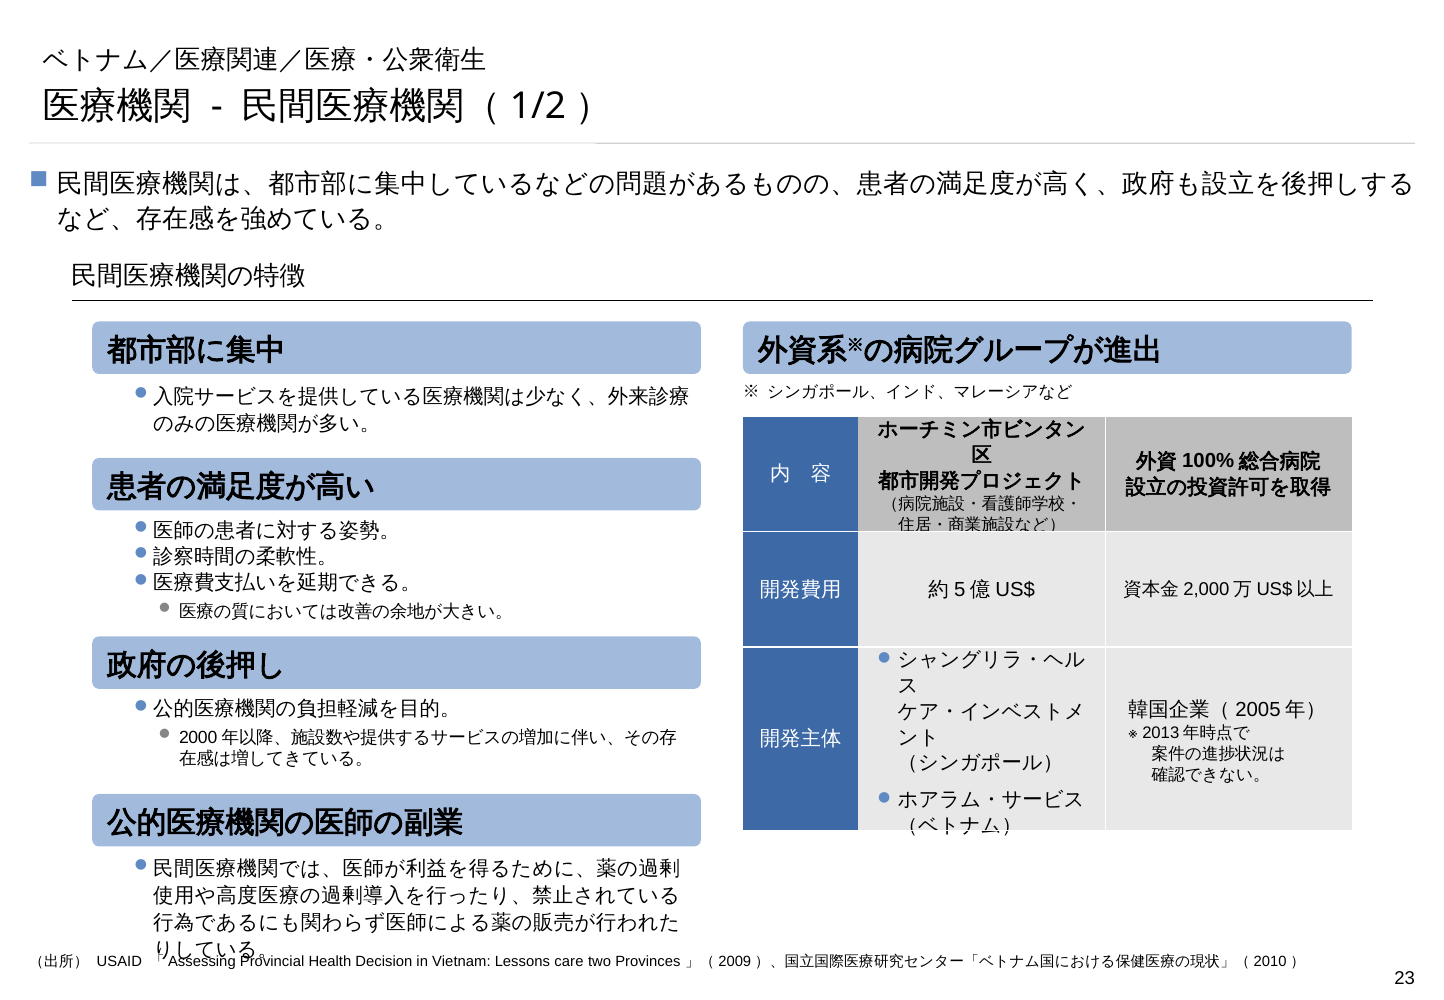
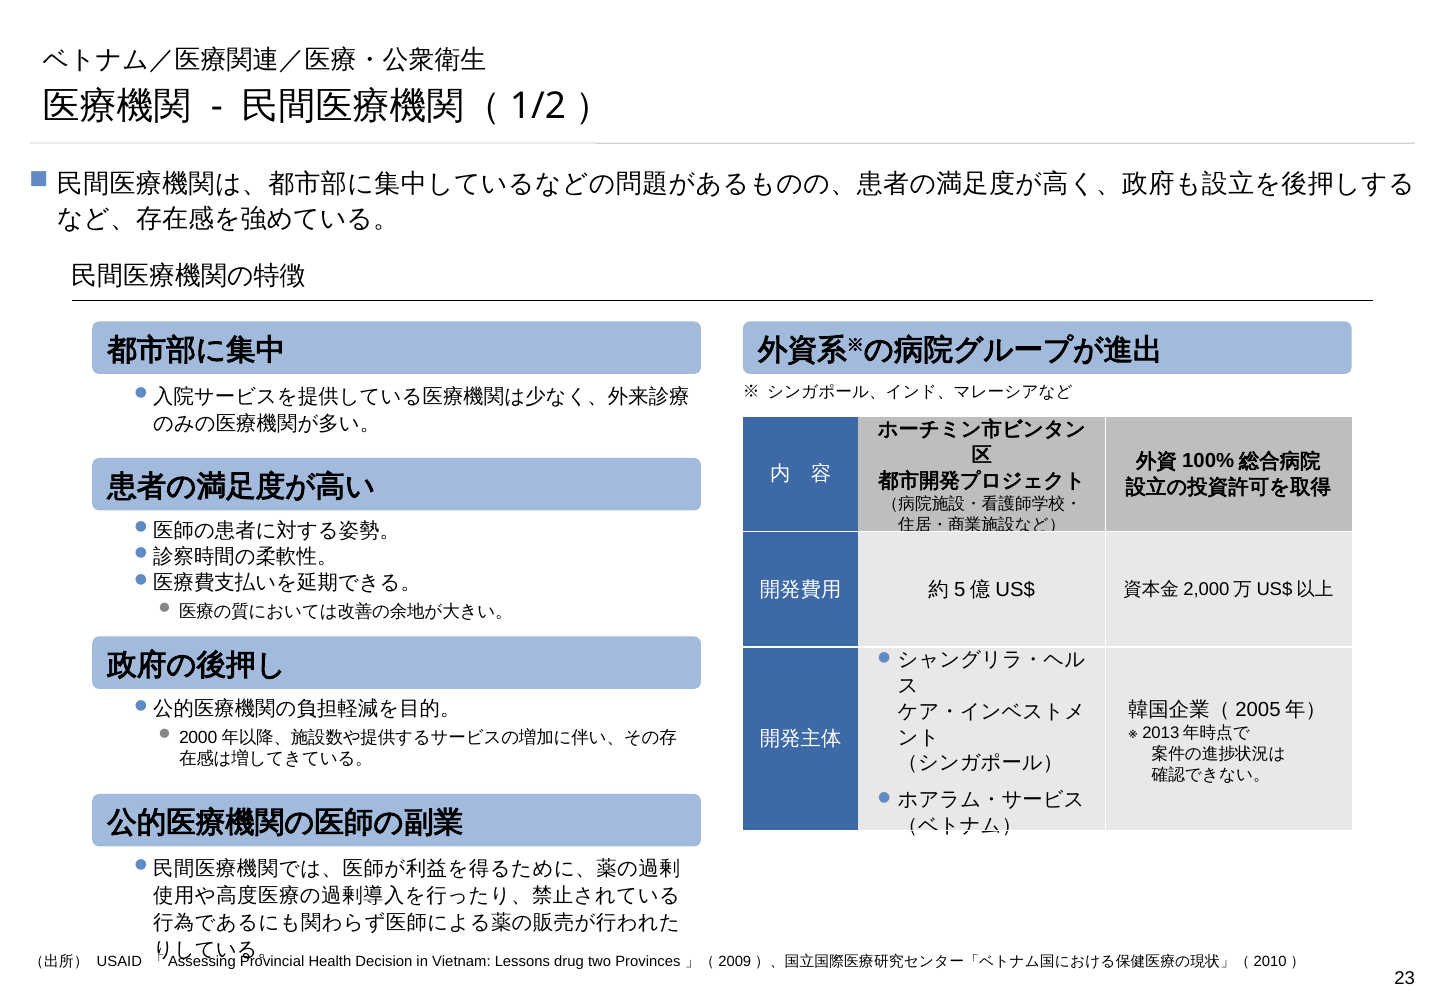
care: care -> drug
